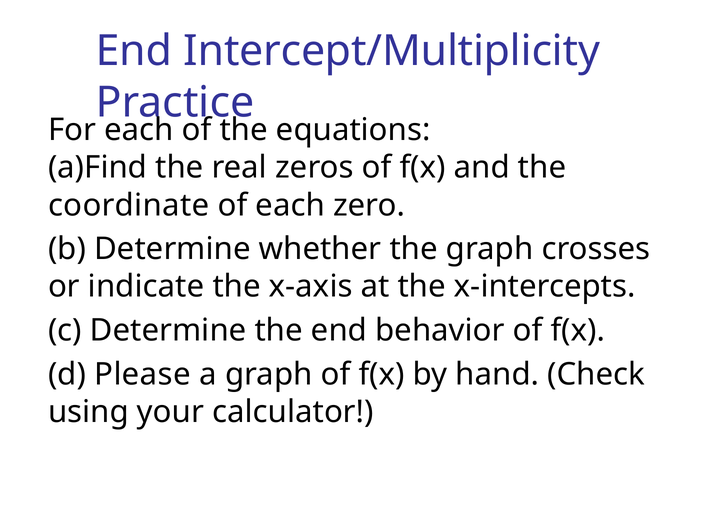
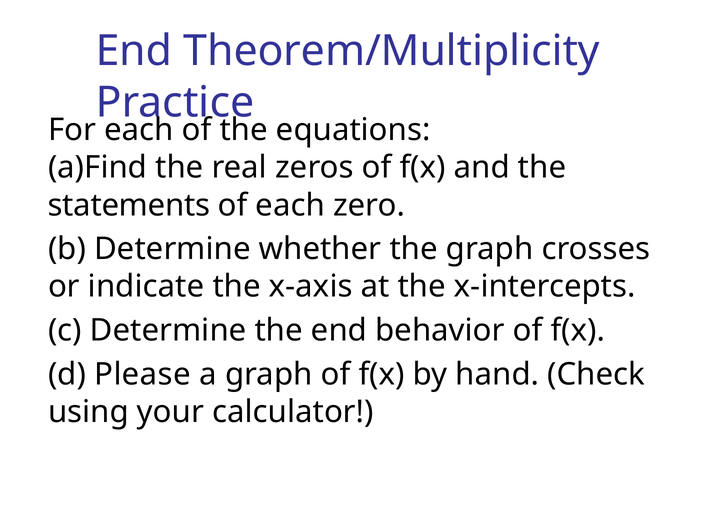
Intercept/Multiplicity: Intercept/Multiplicity -> Theorem/Multiplicity
coordinate: coordinate -> statements
